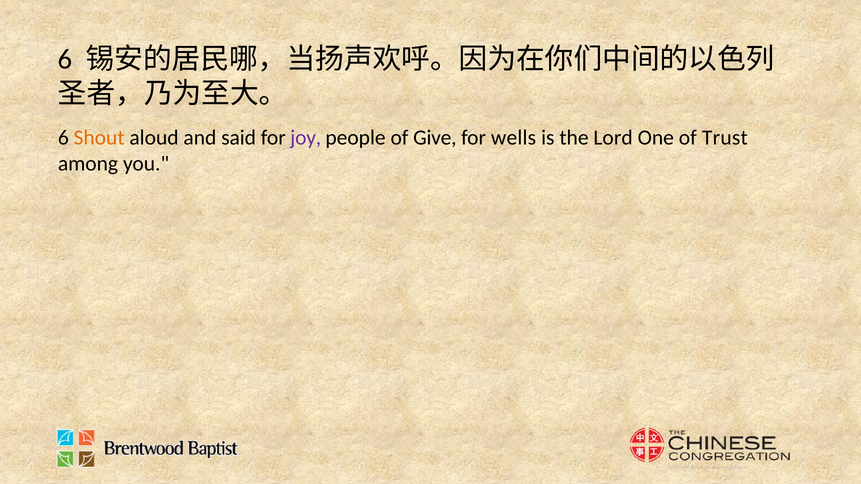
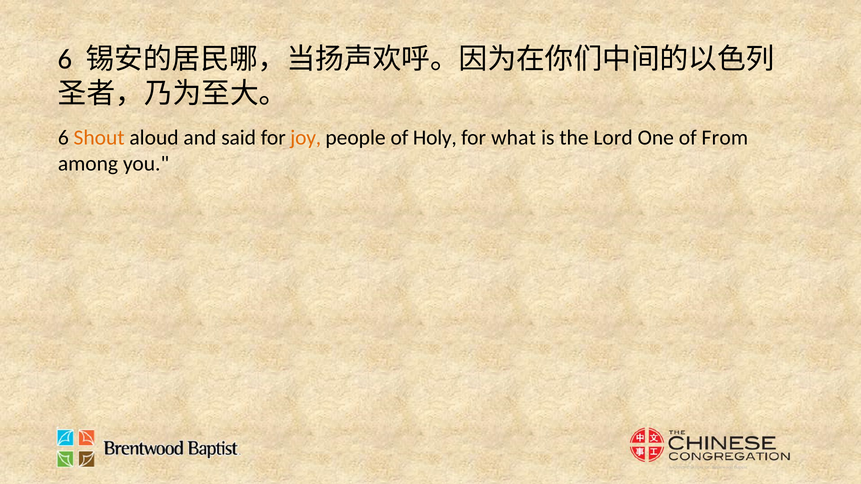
joy colour: purple -> orange
Give: Give -> Holy
wells: wells -> what
Trust: Trust -> From
